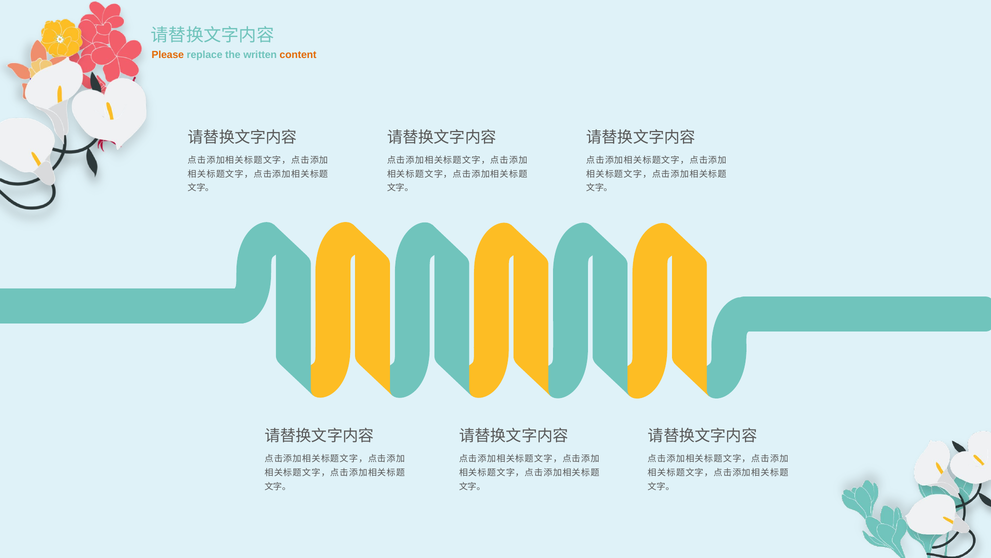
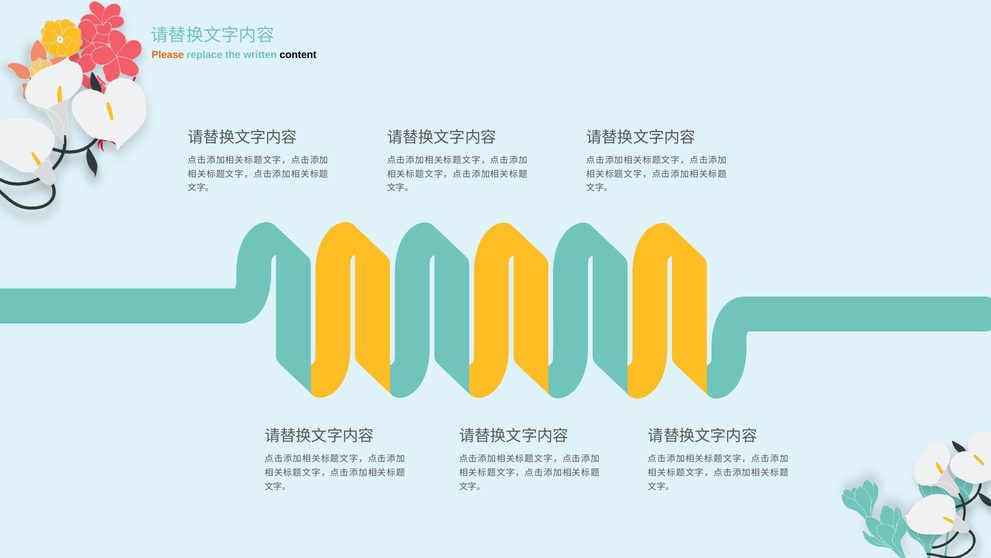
content colour: orange -> black
